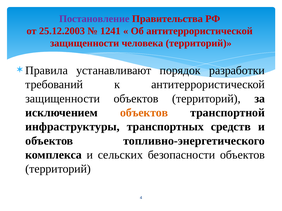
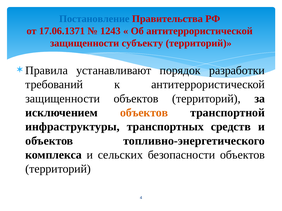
Постановление colour: purple -> blue
25.12.2003: 25.12.2003 -> 17.06.1371
1241: 1241 -> 1243
человека: человека -> субъекту
